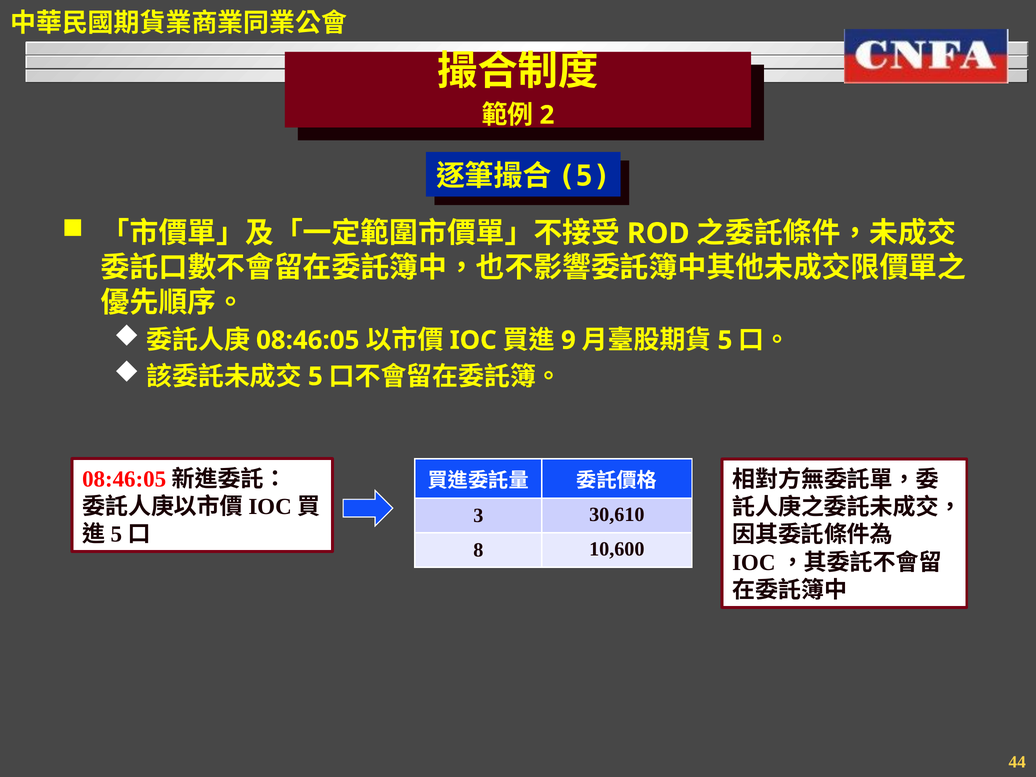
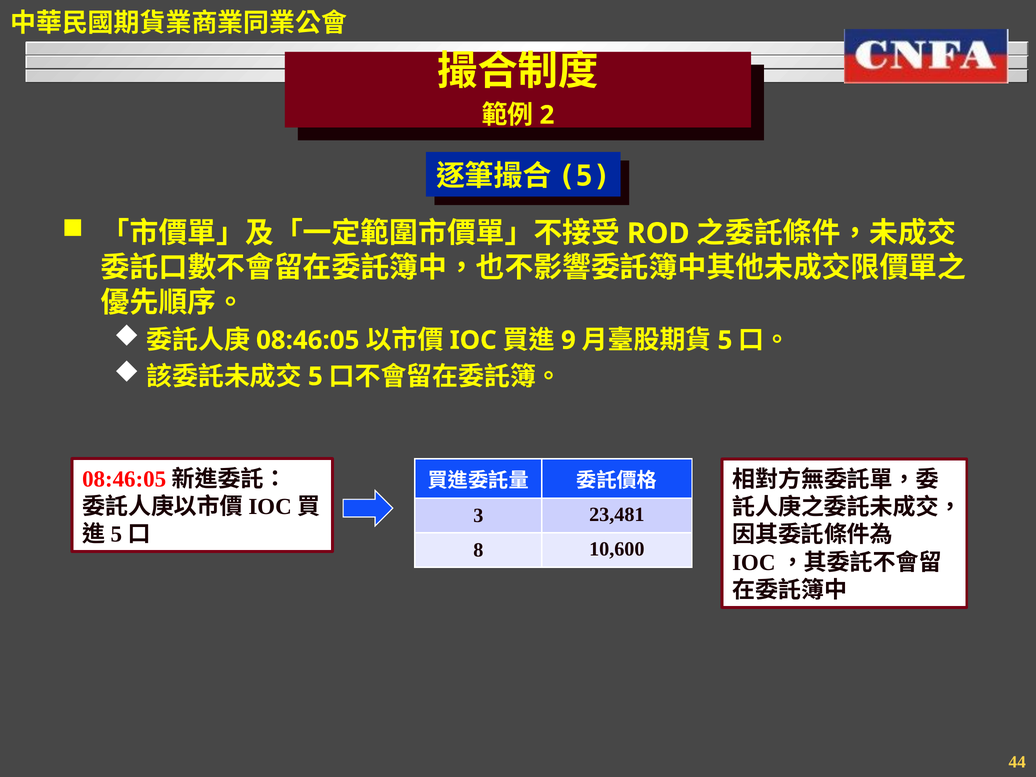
30,610: 30,610 -> 23,481
